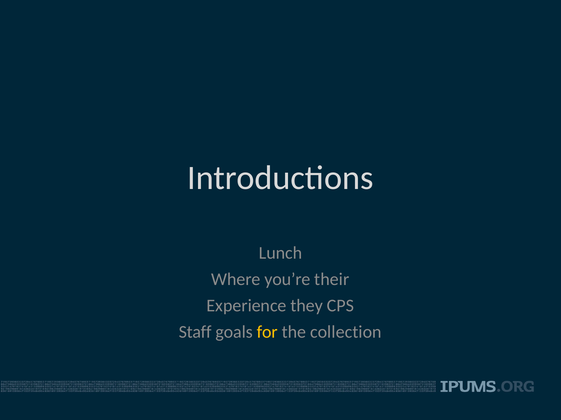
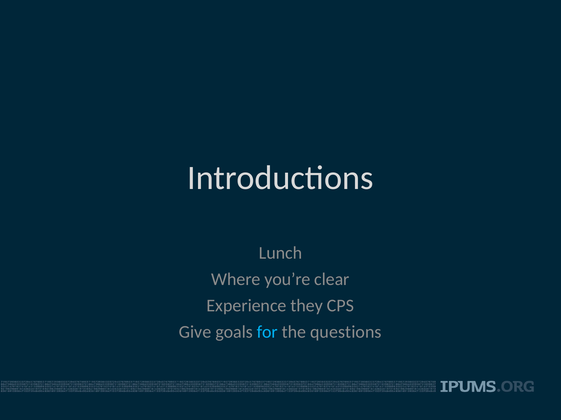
their: their -> clear
Staff: Staff -> Give
for colour: yellow -> light blue
collection: collection -> questions
